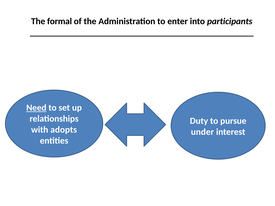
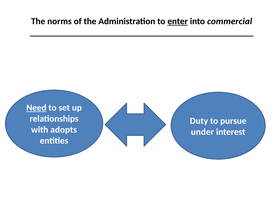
formal: formal -> norms
enter underline: none -> present
participants: participants -> commercial
